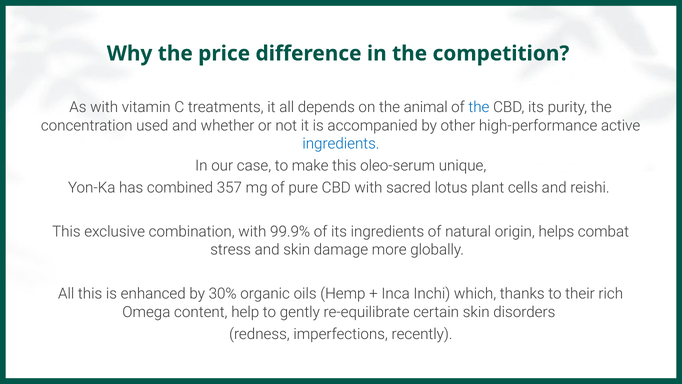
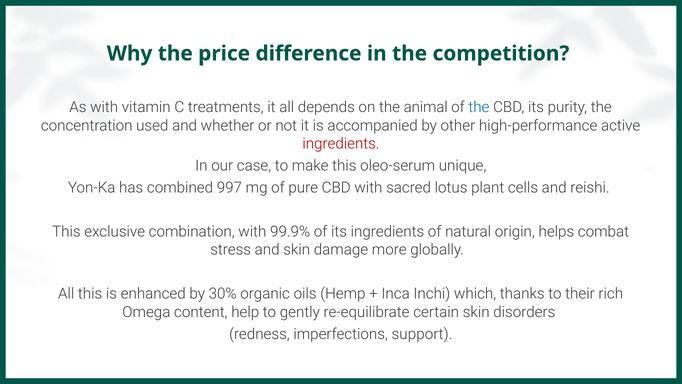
ingredients at (341, 144) colour: blue -> red
357: 357 -> 997
recently: recently -> support
